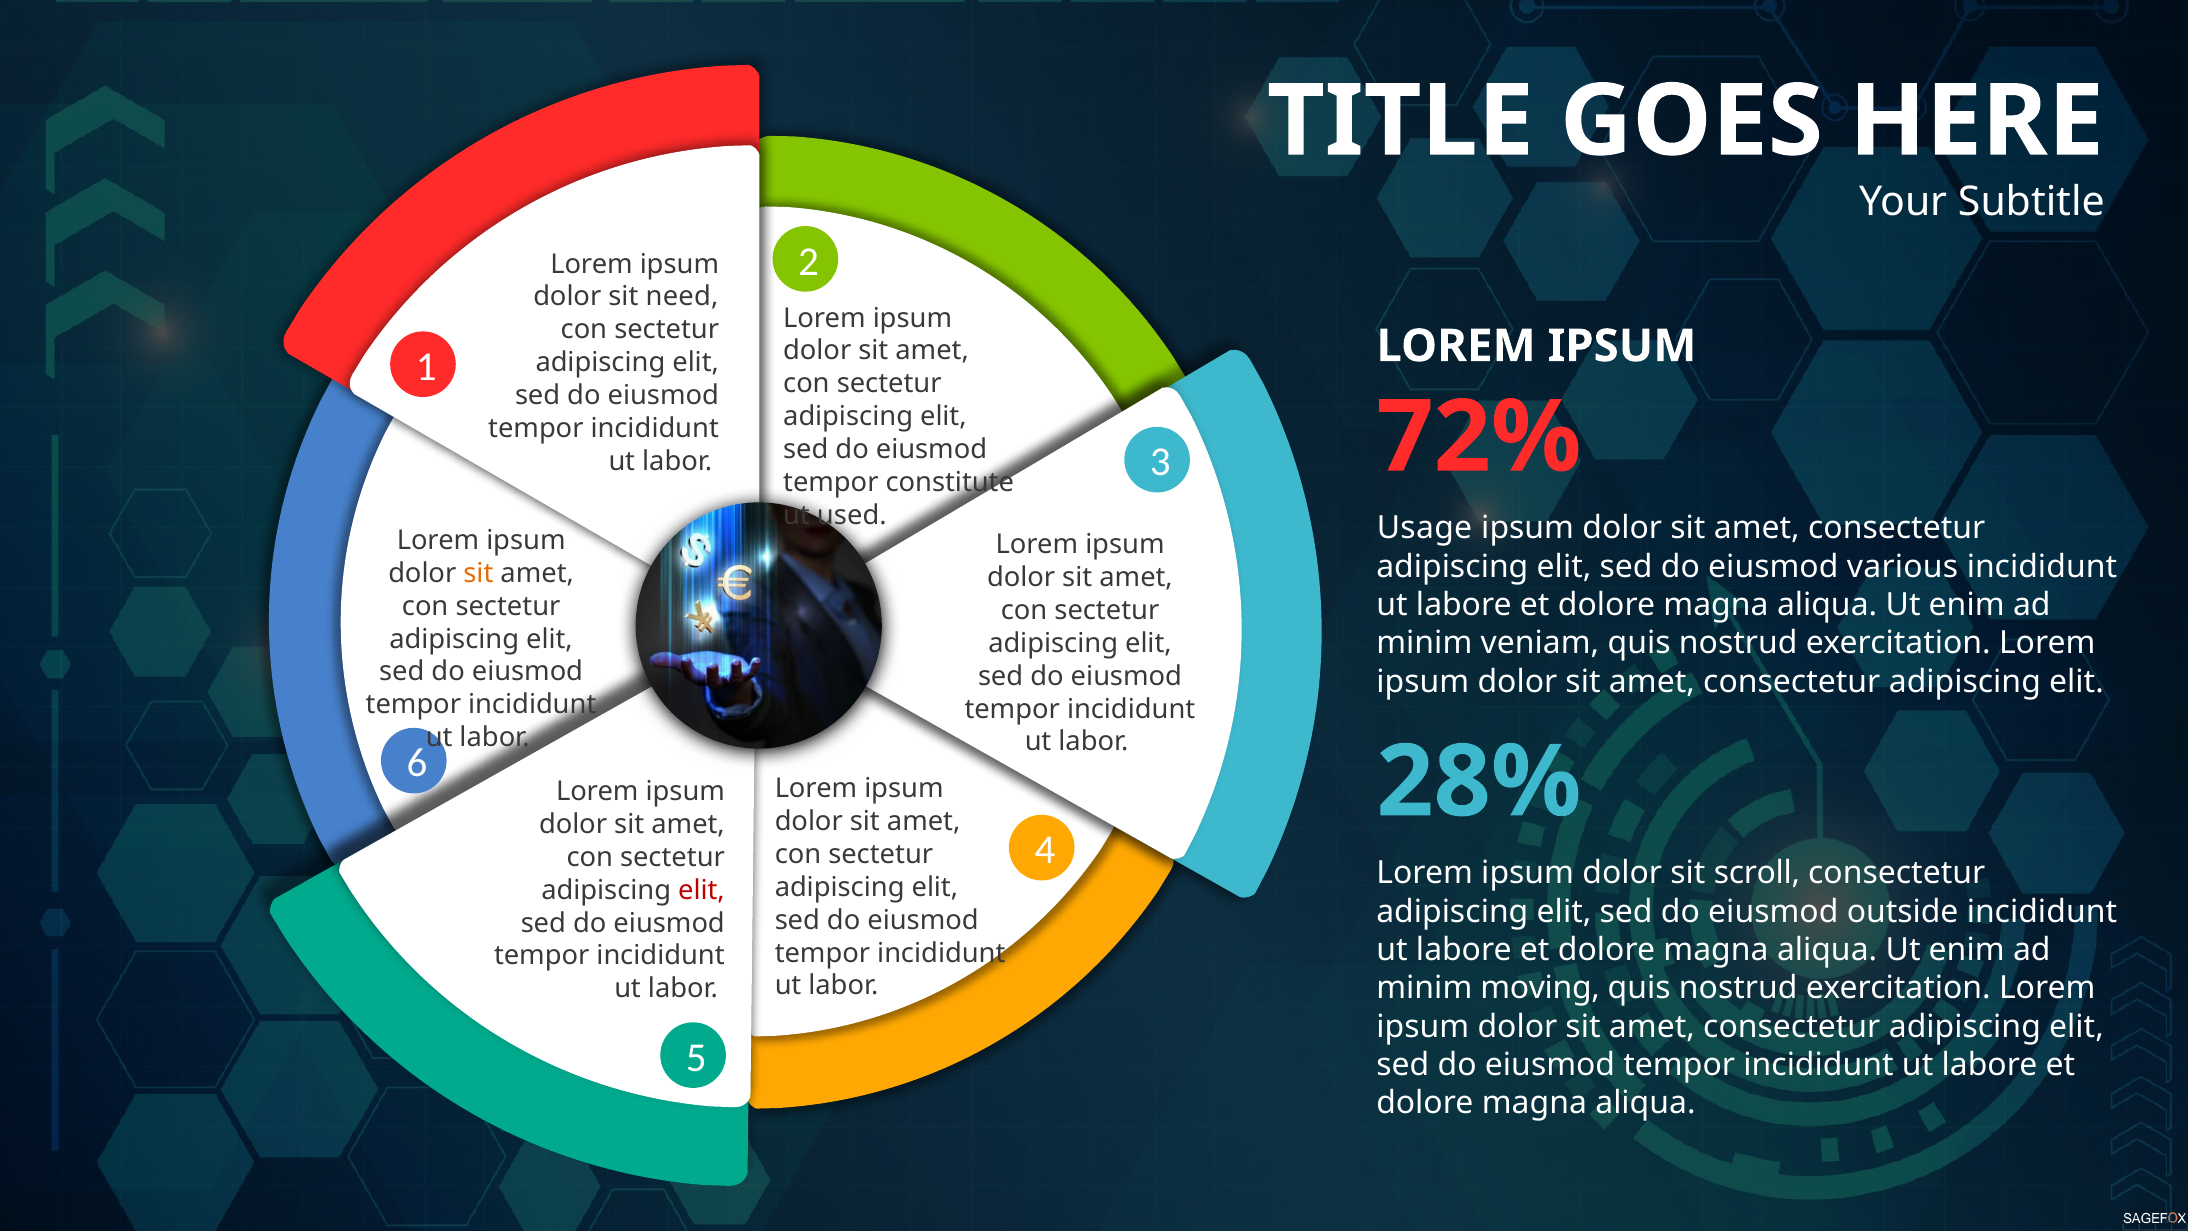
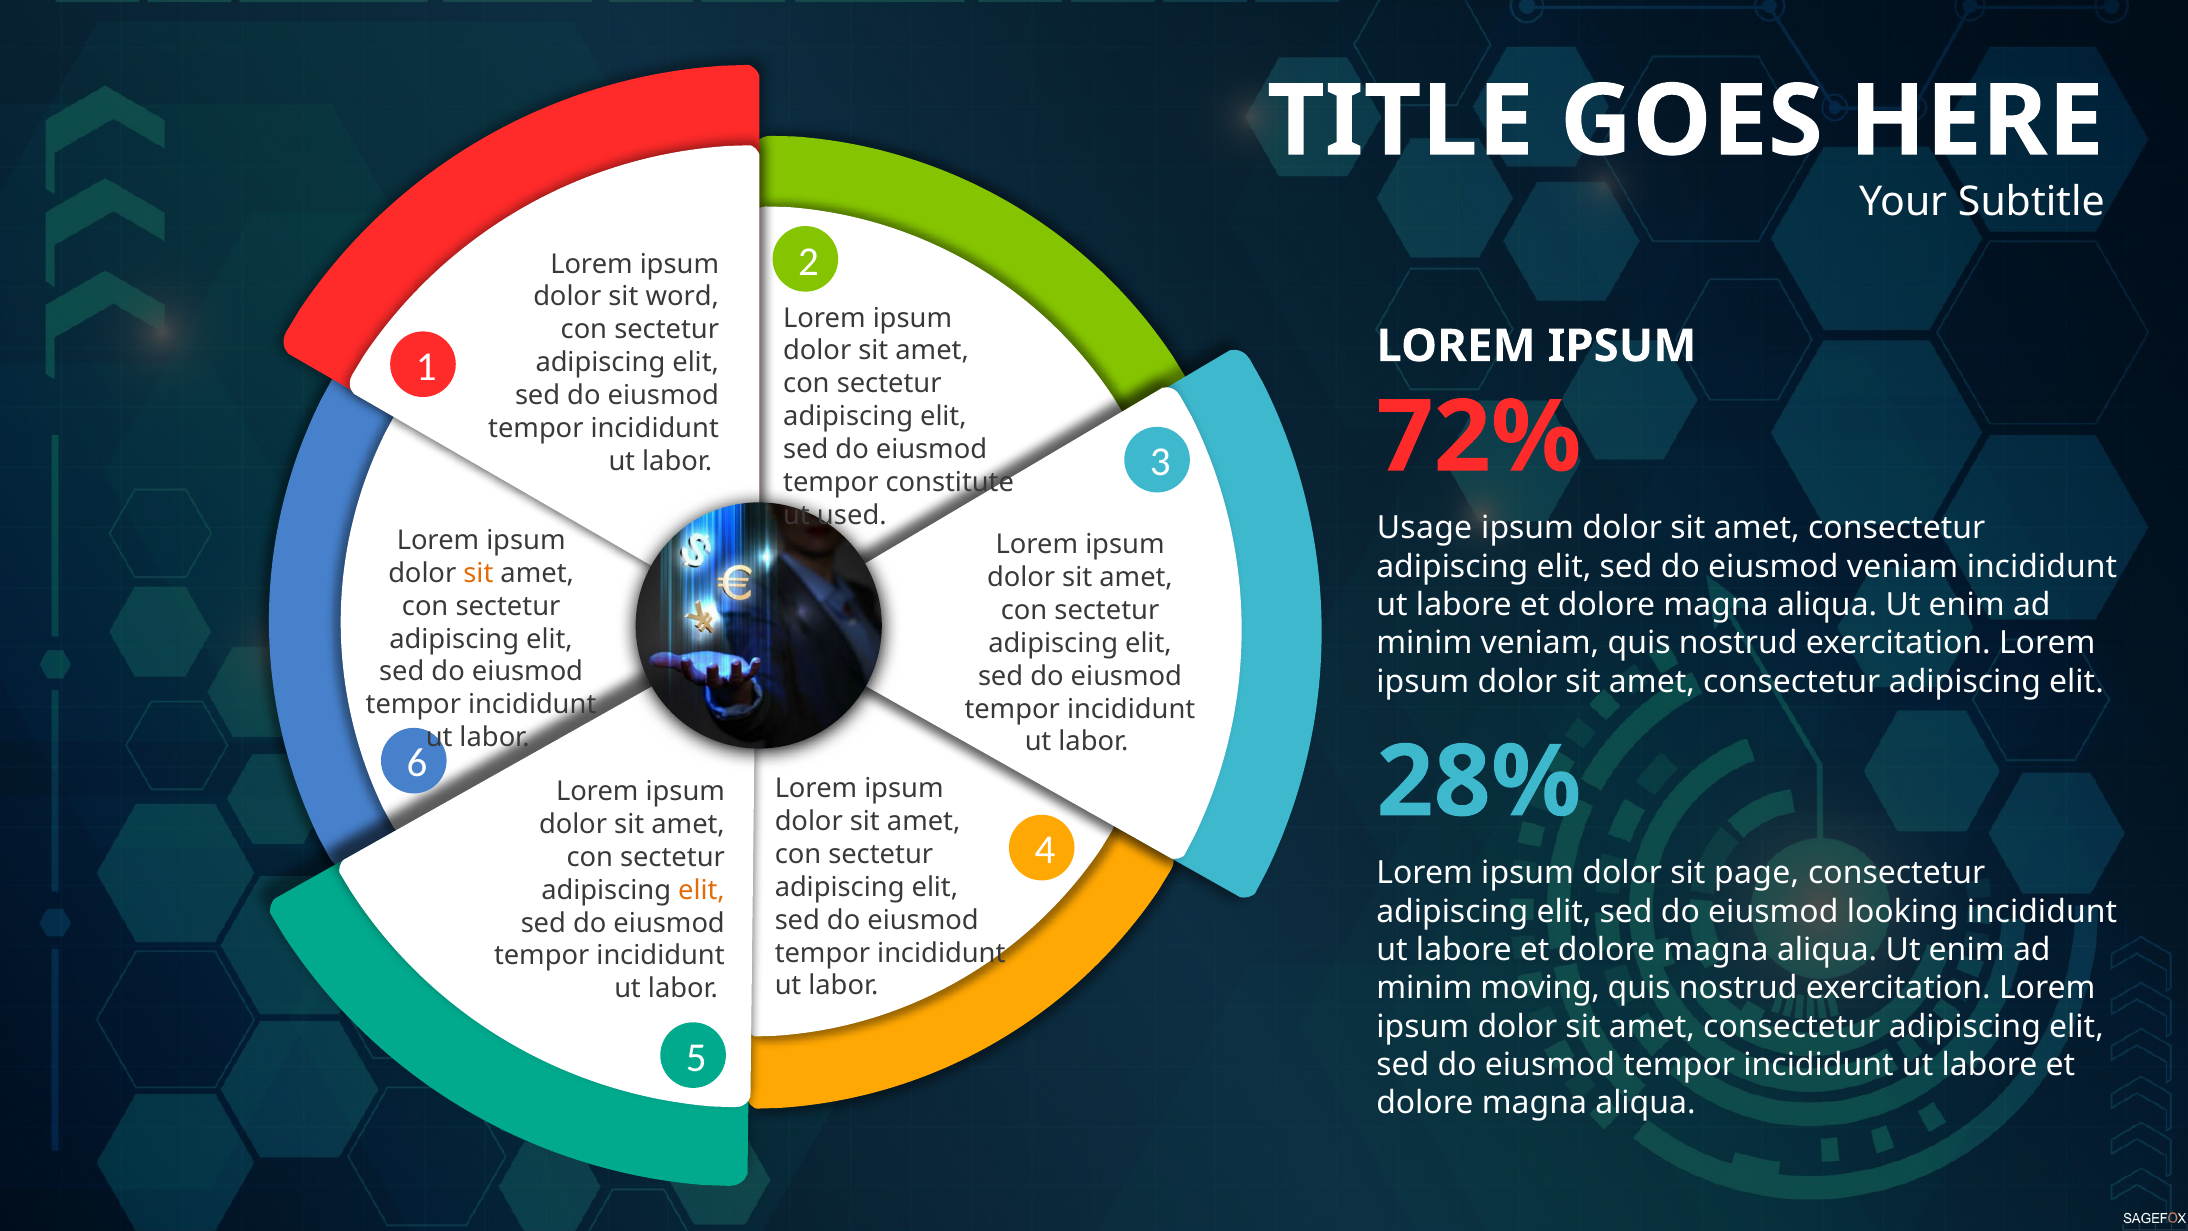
need: need -> word
eiusmod various: various -> veniam
scroll: scroll -> page
elit at (701, 890) colour: red -> orange
outside: outside -> looking
